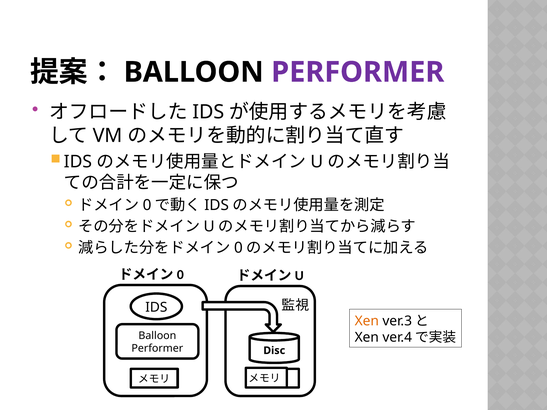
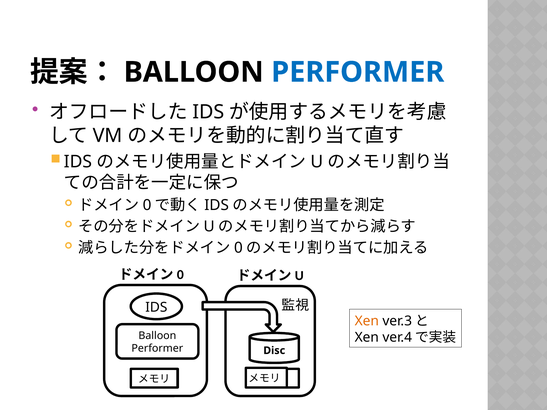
PERFORMER at (358, 72) colour: purple -> blue
